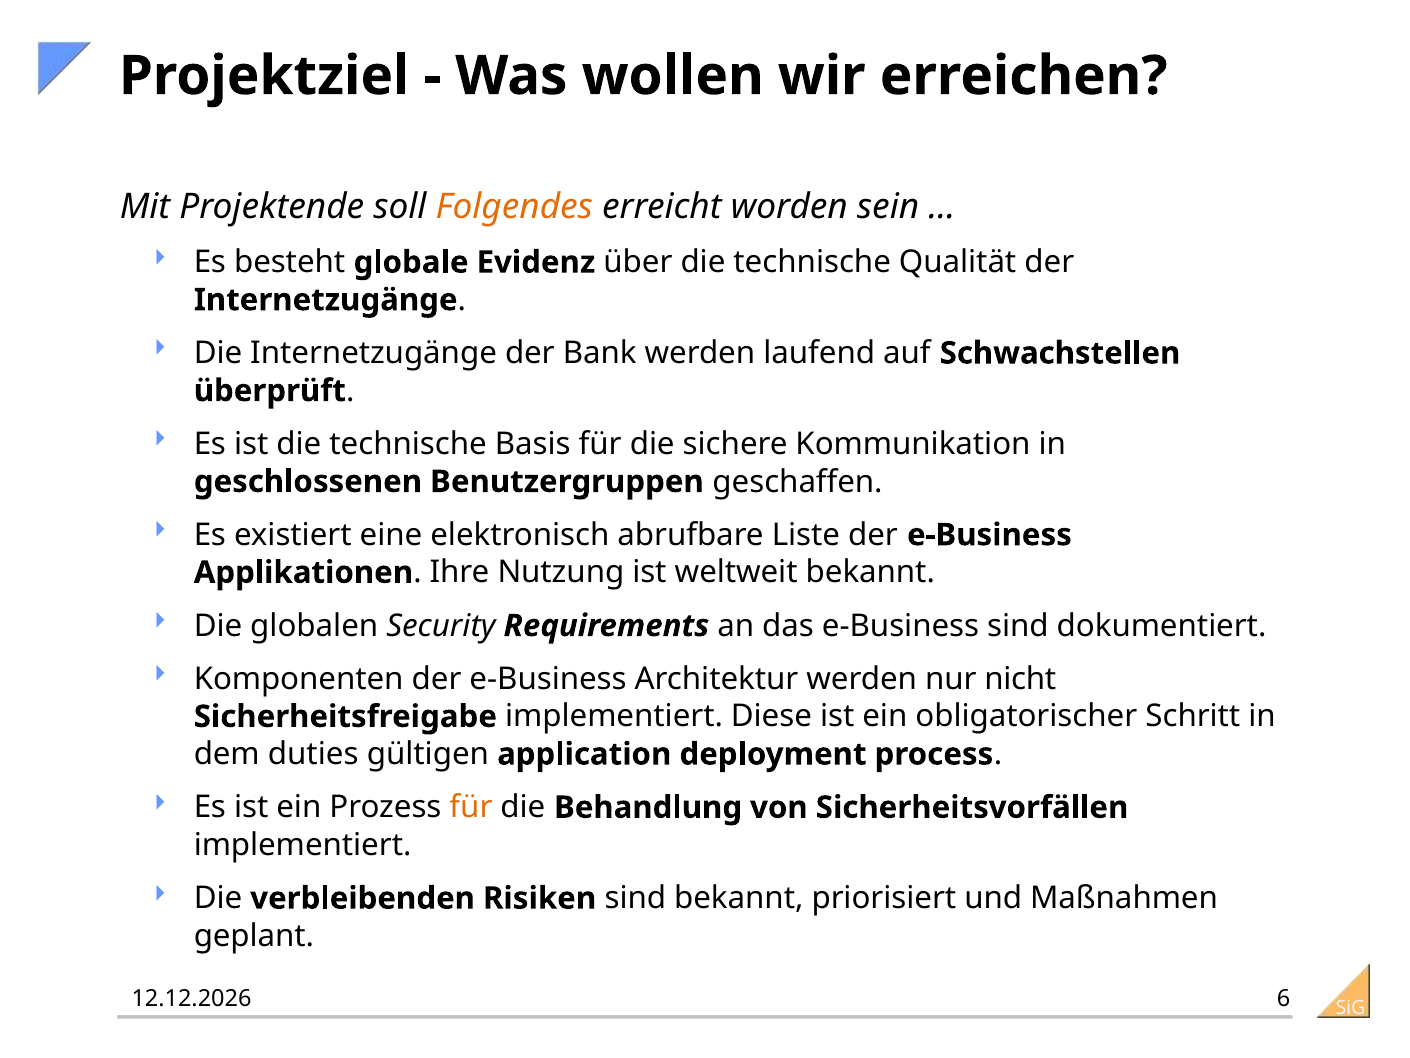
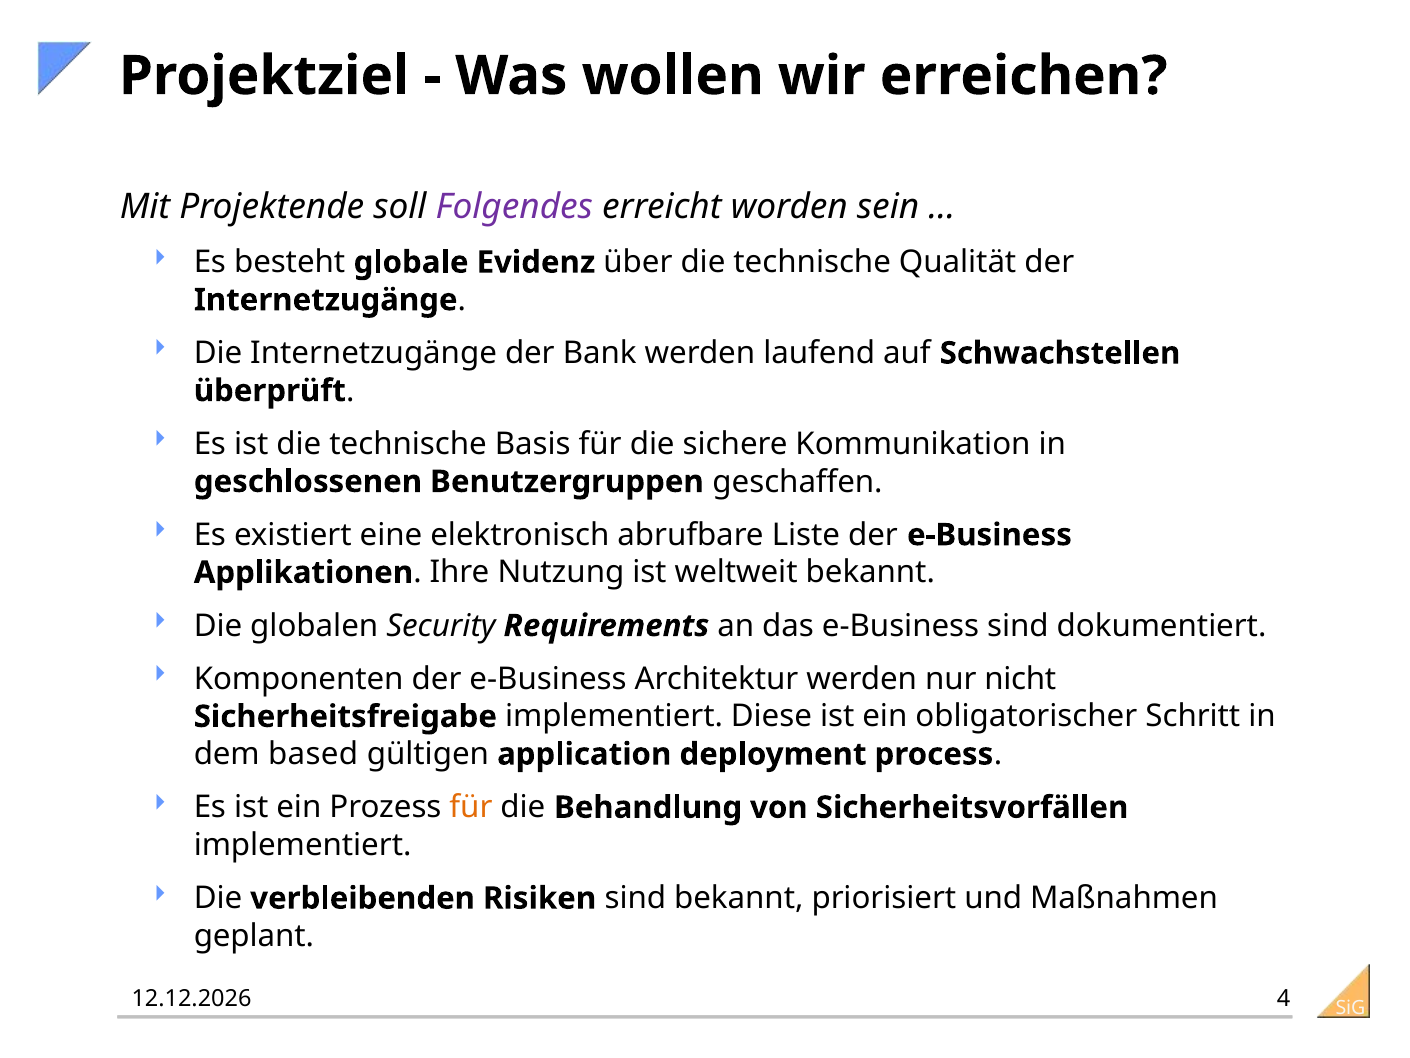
Folgendes colour: orange -> purple
duties: duties -> based
6: 6 -> 4
